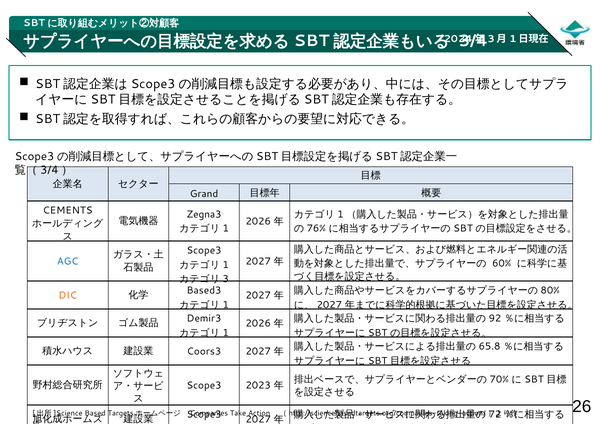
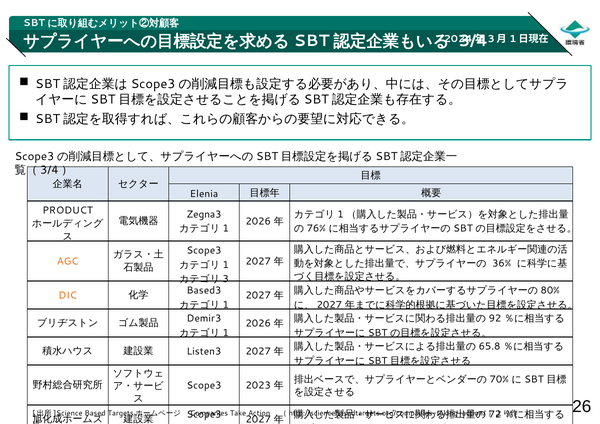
Grand: Grand -> Elenia
CEMENTS: CEMENTS -> PRODUCT
AGC colour: blue -> orange
60%: 60% -> 36%
Coors3: Coors3 -> Listen3
